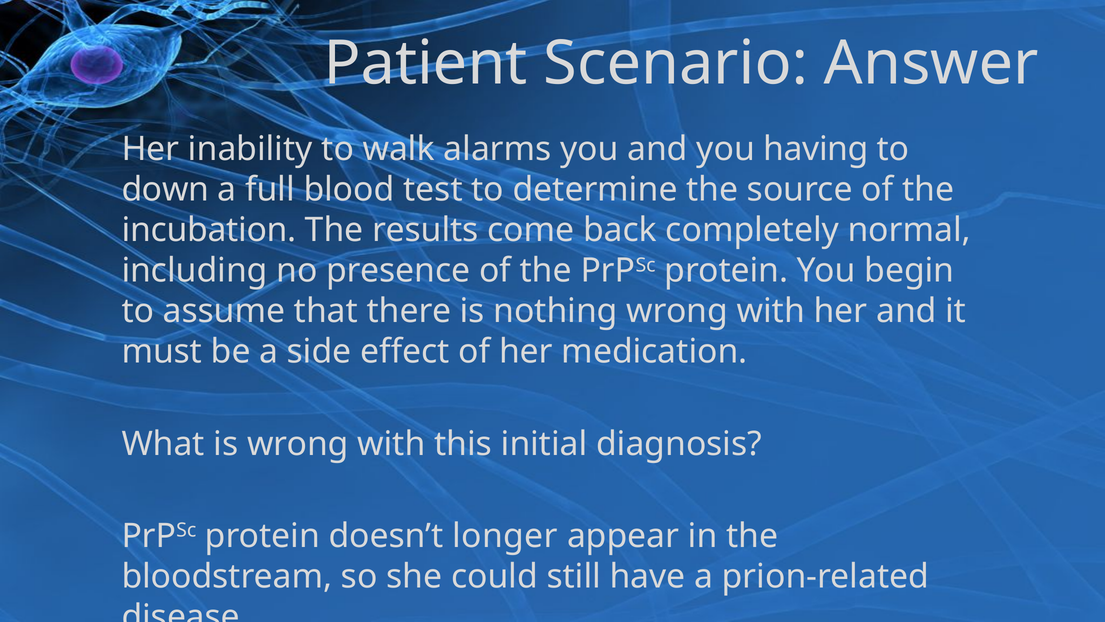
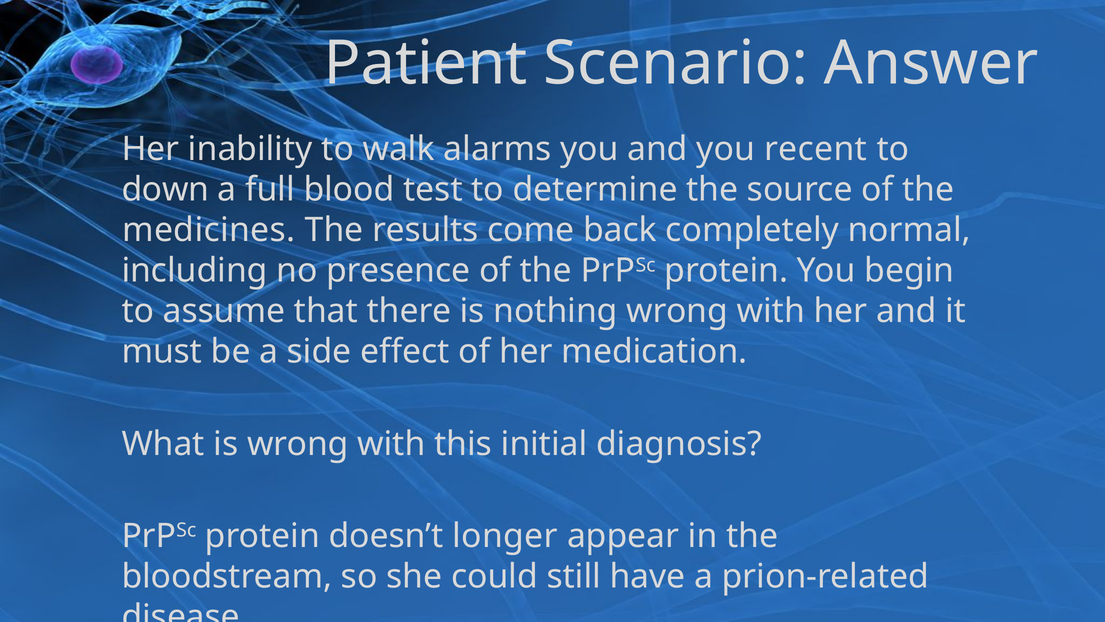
having: having -> recent
incubation: incubation -> medicines
